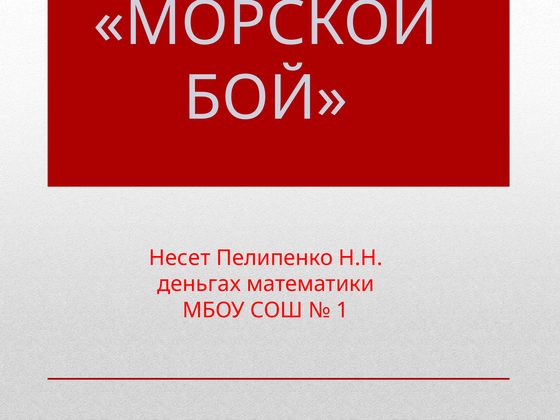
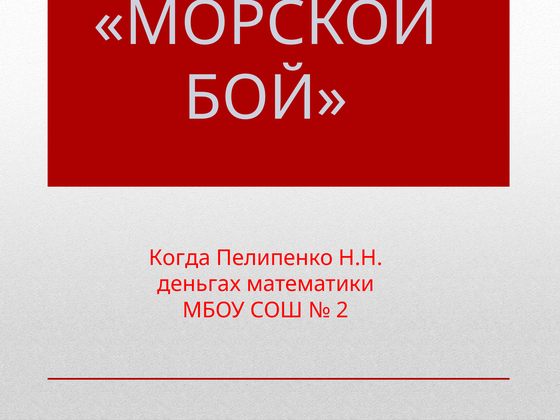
Несет: Несет -> Когда
1: 1 -> 2
